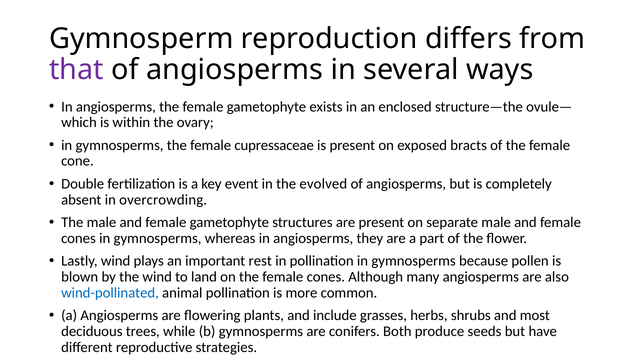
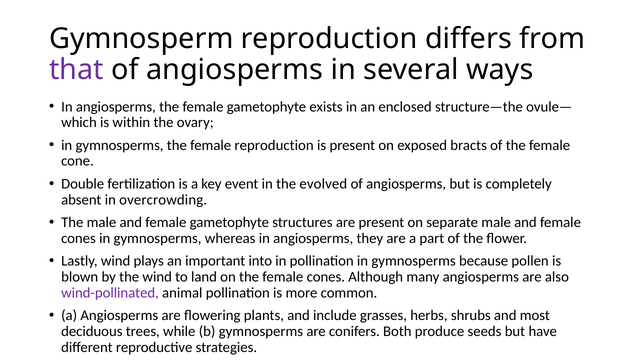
female cupressaceae: cupressaceae -> reproduction
rest: rest -> into
wind-pollinated colour: blue -> purple
